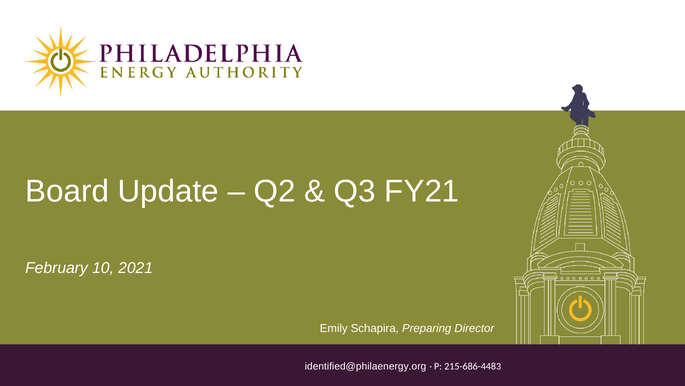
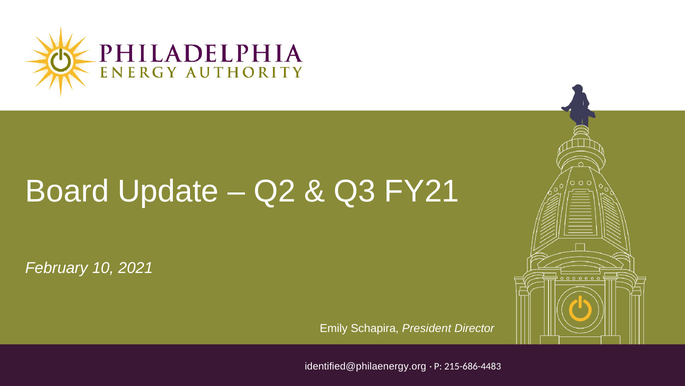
Preparing: Preparing -> President
